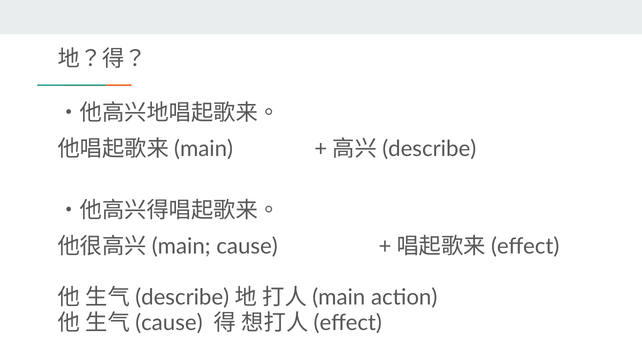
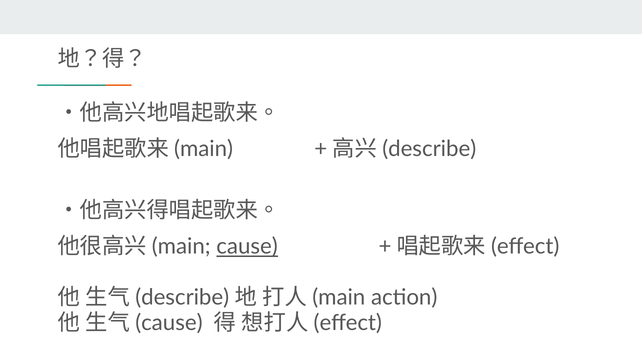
cause underline: none -> present
